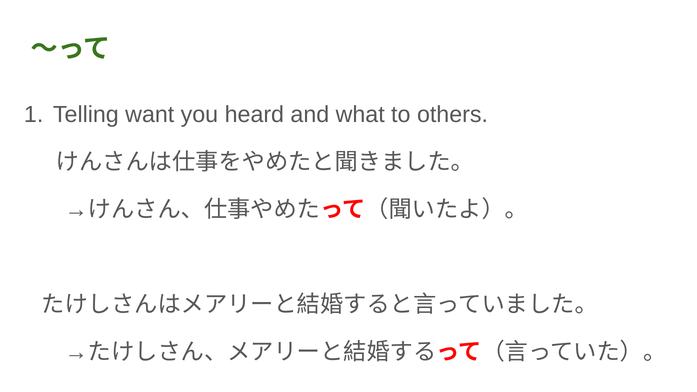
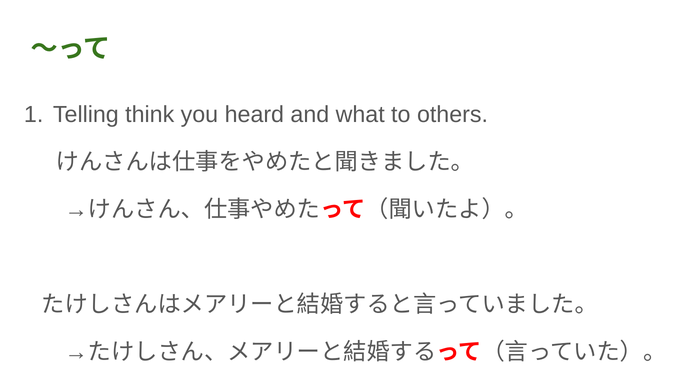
want: want -> think
